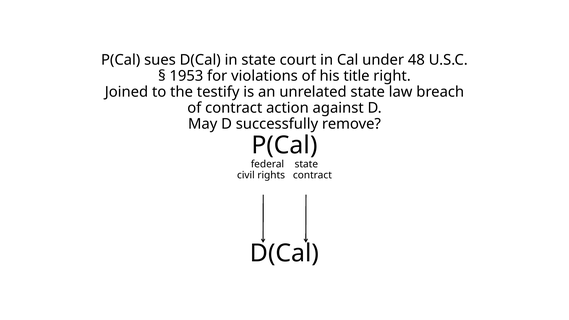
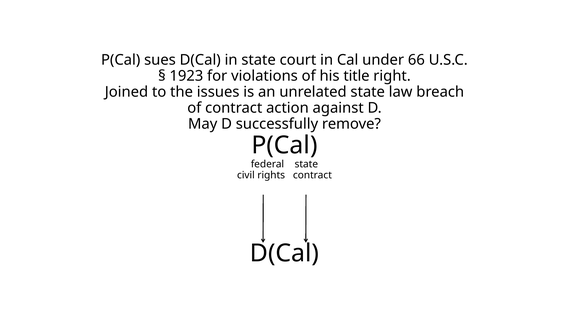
48: 48 -> 66
1953: 1953 -> 1923
testify: testify -> issues
